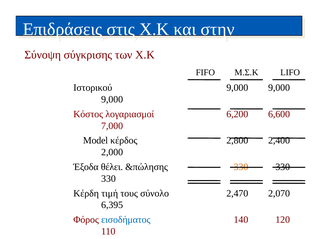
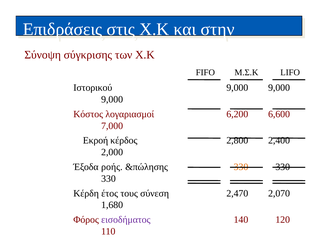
Model: Model -> Εκροή
θέλει: θέλει -> ροής
τιμή: τιμή -> έτος
σύνολο: σύνολο -> σύνεση
6,395: 6,395 -> 1,680
εισοδήματος colour: blue -> purple
